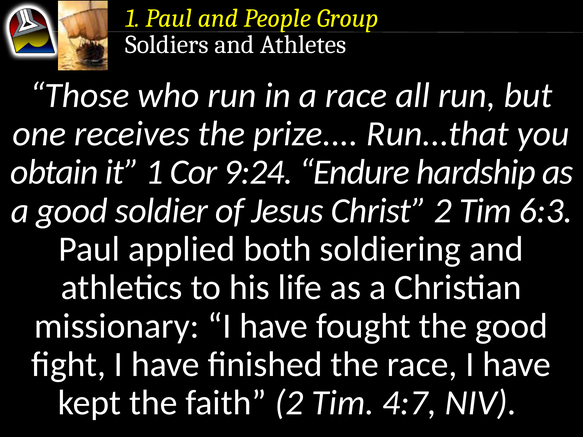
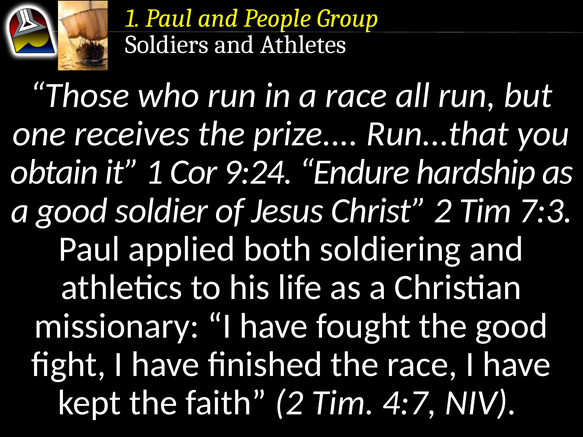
6:3: 6:3 -> 7:3
